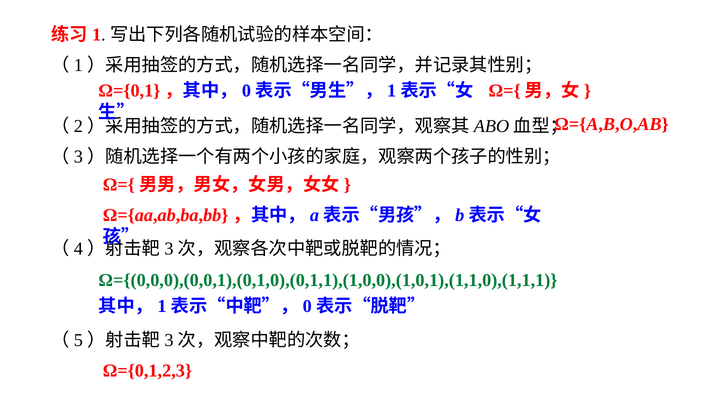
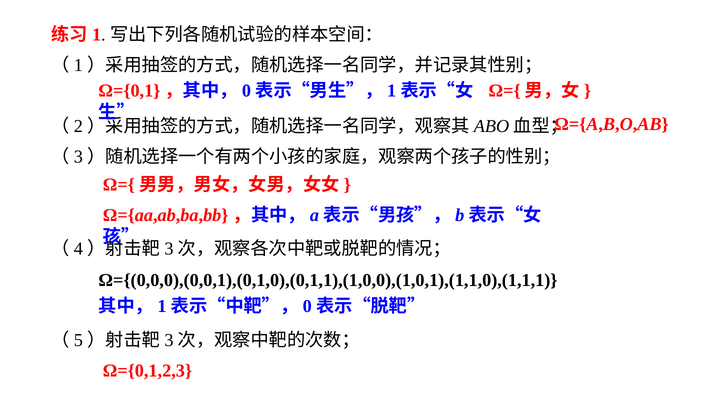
Ω={(0,0,0),(0,0,1),(0,1,0),(0,1,1),(1,0,0),(1,0,1),(1,1,0),(1,1,1 colour: green -> black
